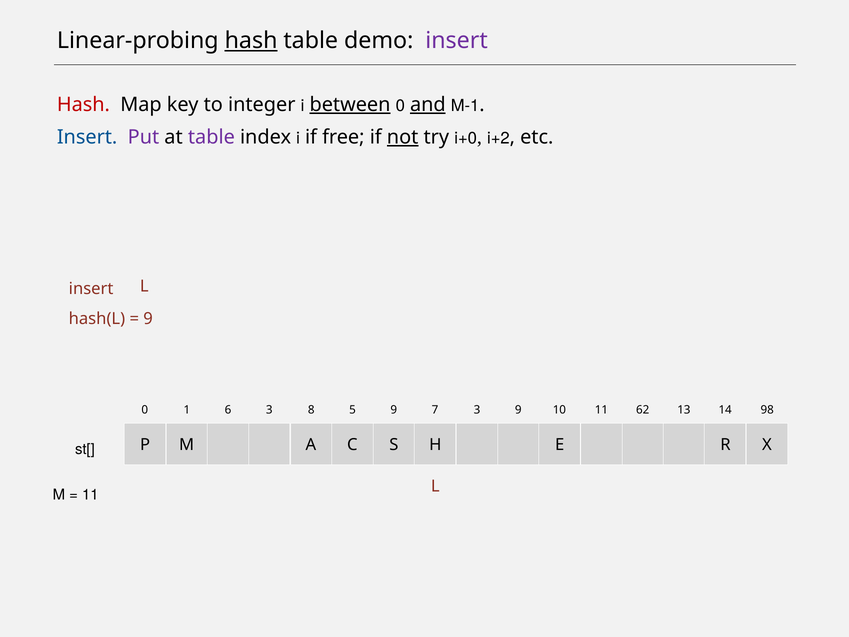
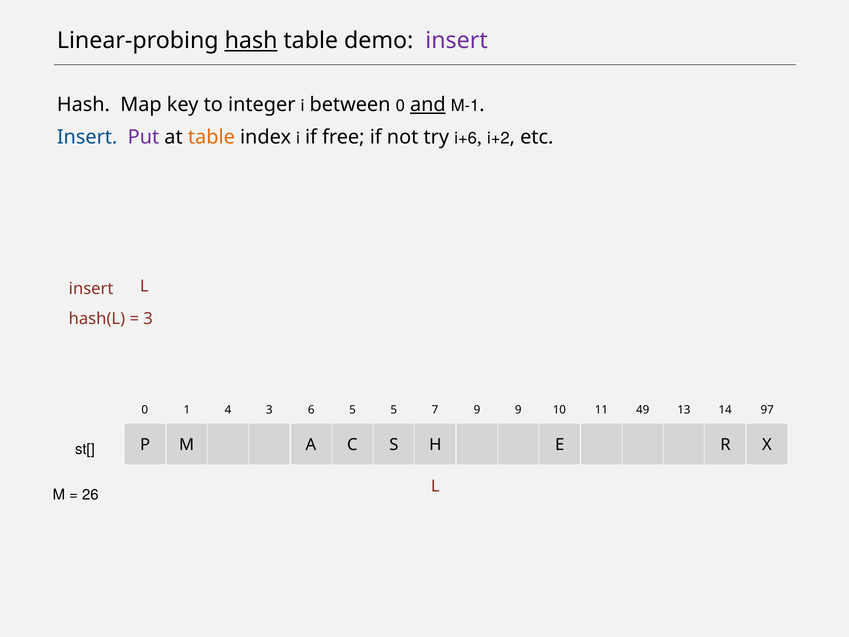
Hash at (83, 105) colour: red -> black
between underline: present -> none
table at (211, 137) colour: purple -> orange
not underline: present -> none
i+0: i+0 -> i+6
9 at (148, 319): 9 -> 3
6: 6 -> 4
8: 8 -> 6
5 9: 9 -> 5
7 3: 3 -> 9
62: 62 -> 49
98: 98 -> 97
11 at (90, 494): 11 -> 26
